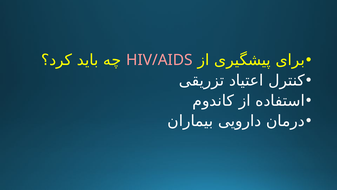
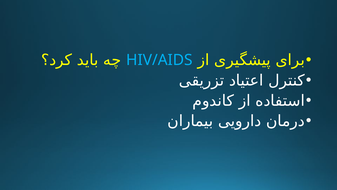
HIV/AIDS colour: pink -> light blue
